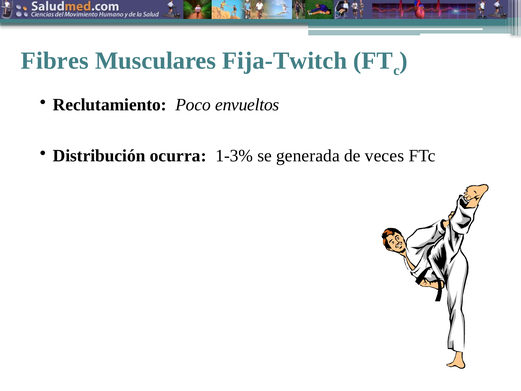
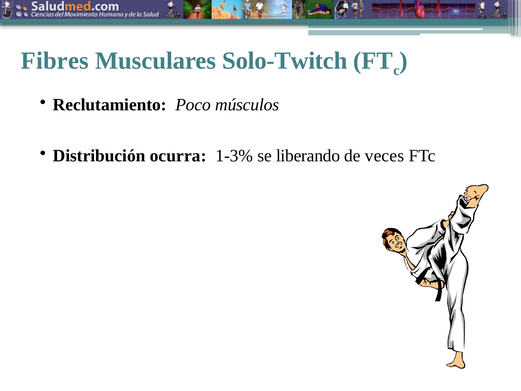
Fija-Twitch: Fija-Twitch -> Solo-Twitch
envueltos: envueltos -> músculos
generada: generada -> liberando
